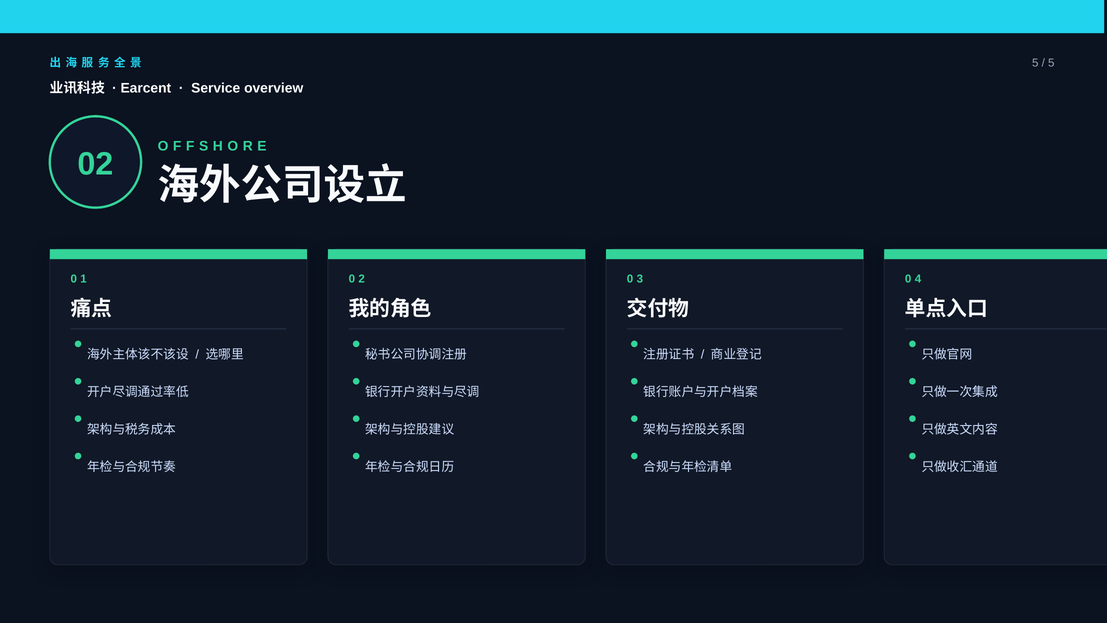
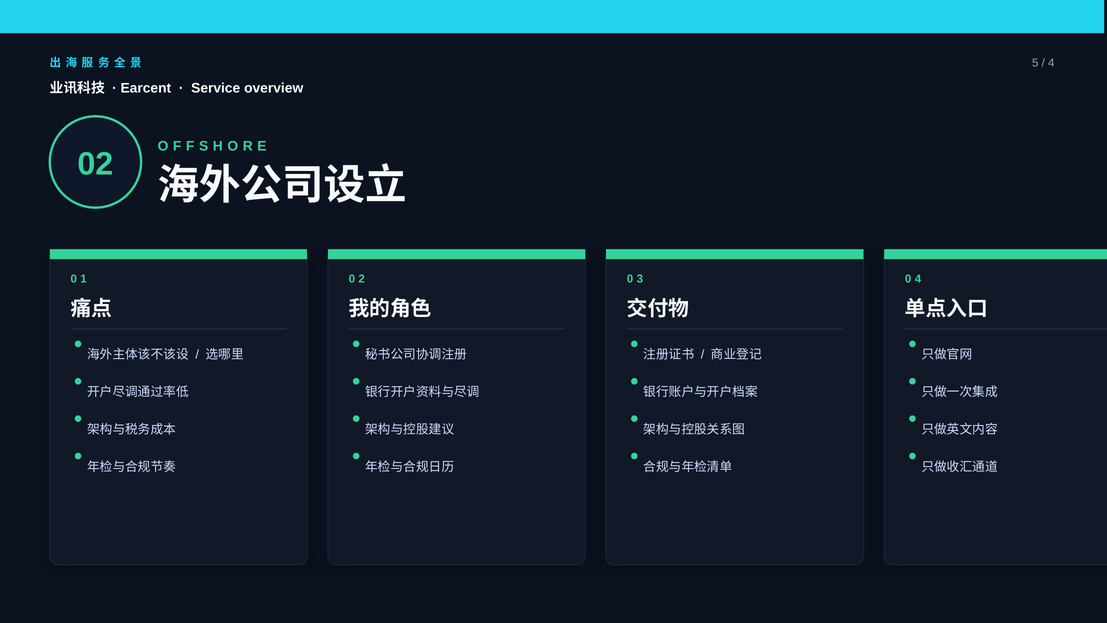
5 at (1051, 63): 5 -> 4
